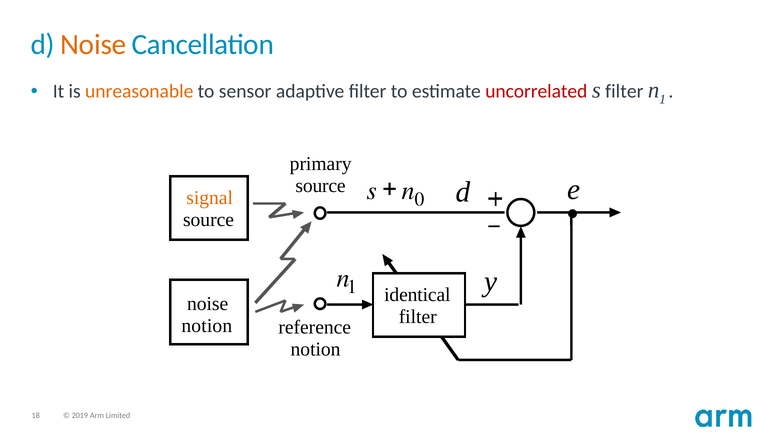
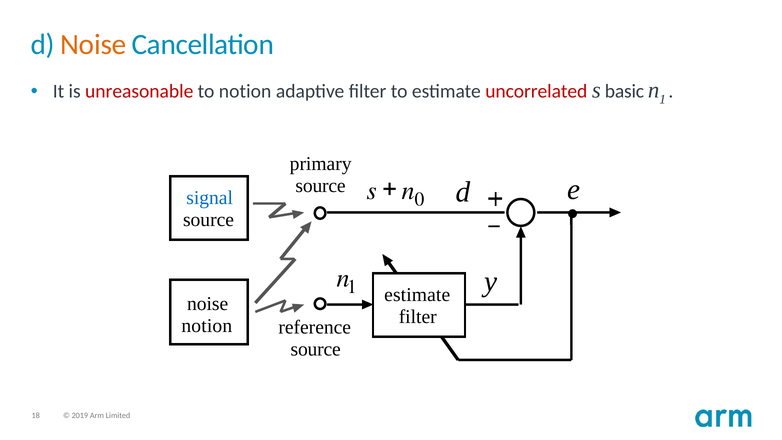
unreasonable colour: orange -> red
to sensor: sensor -> notion
s filter: filter -> basic
signal colour: orange -> blue
identical at (417, 295): identical -> estimate
notion at (316, 349): notion -> source
